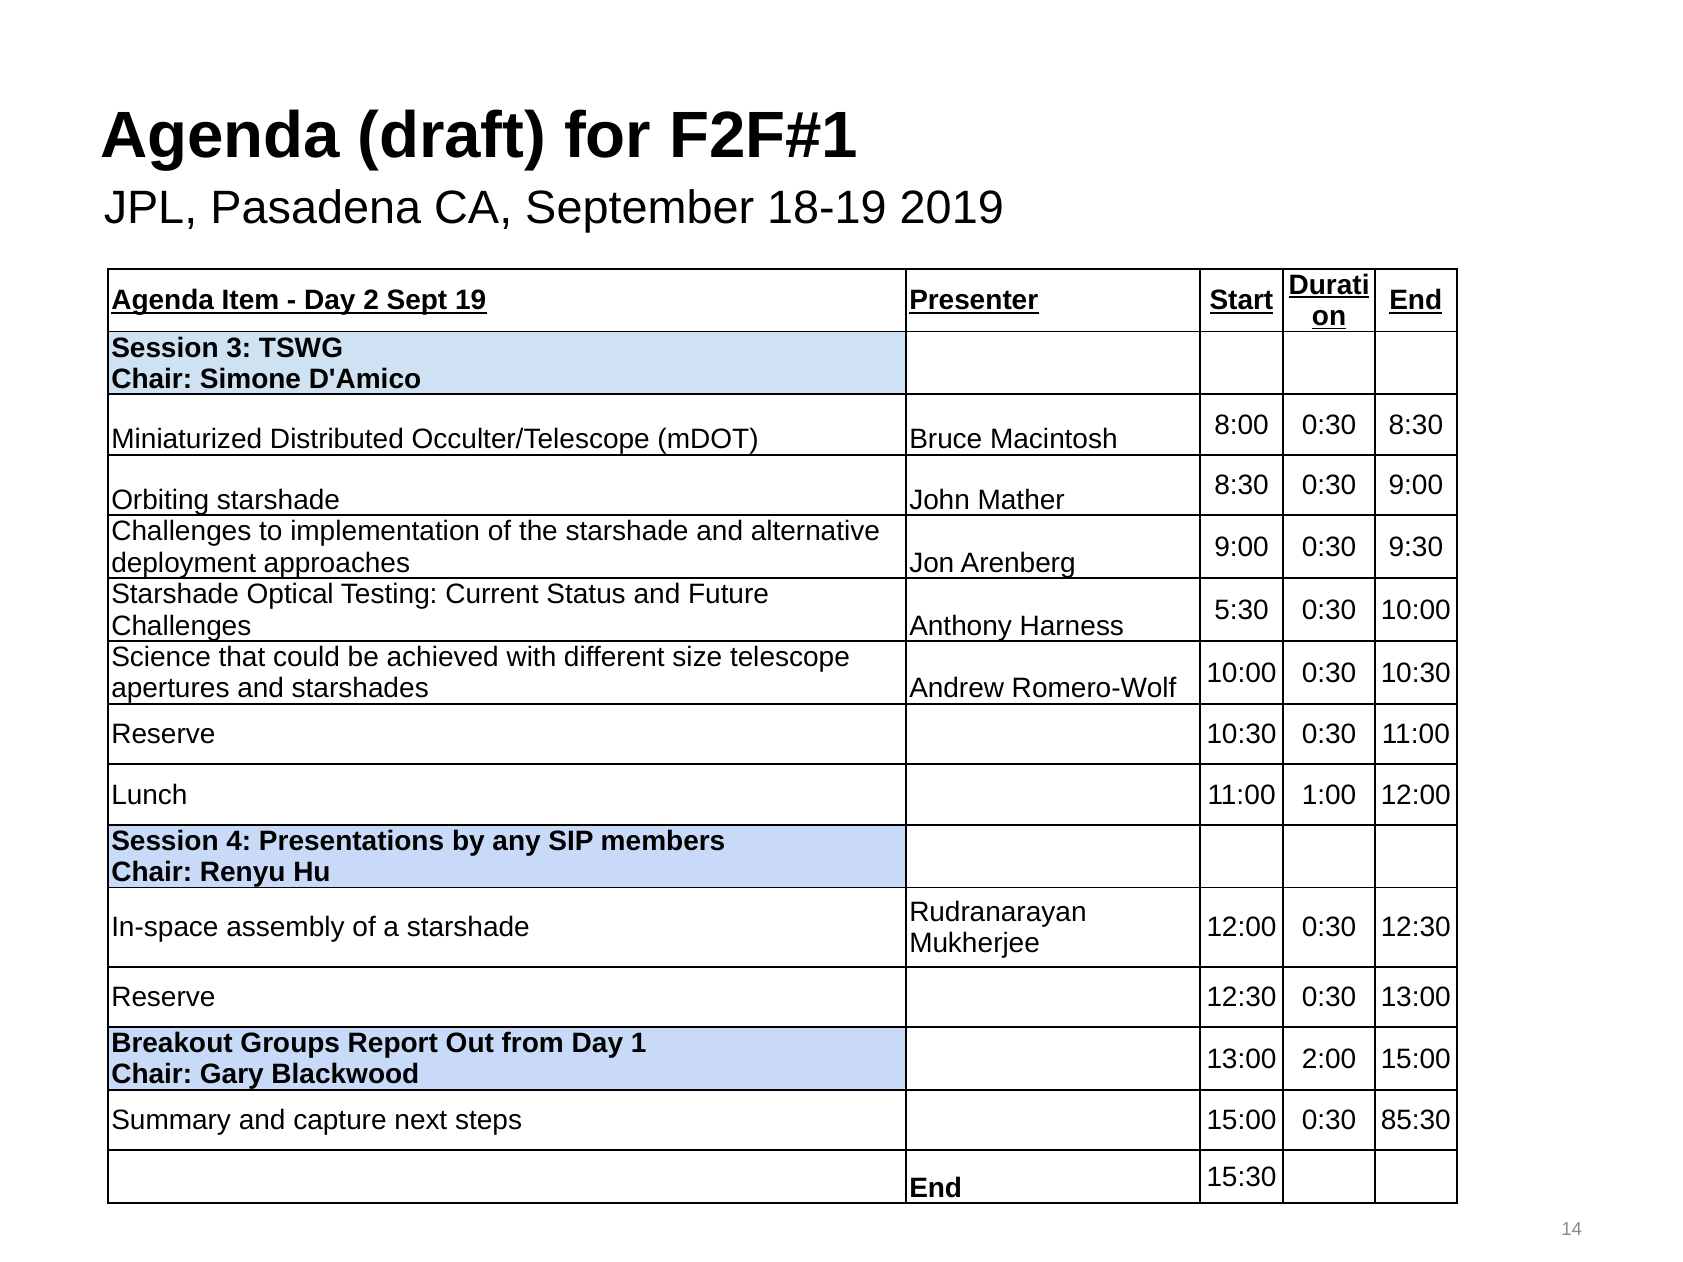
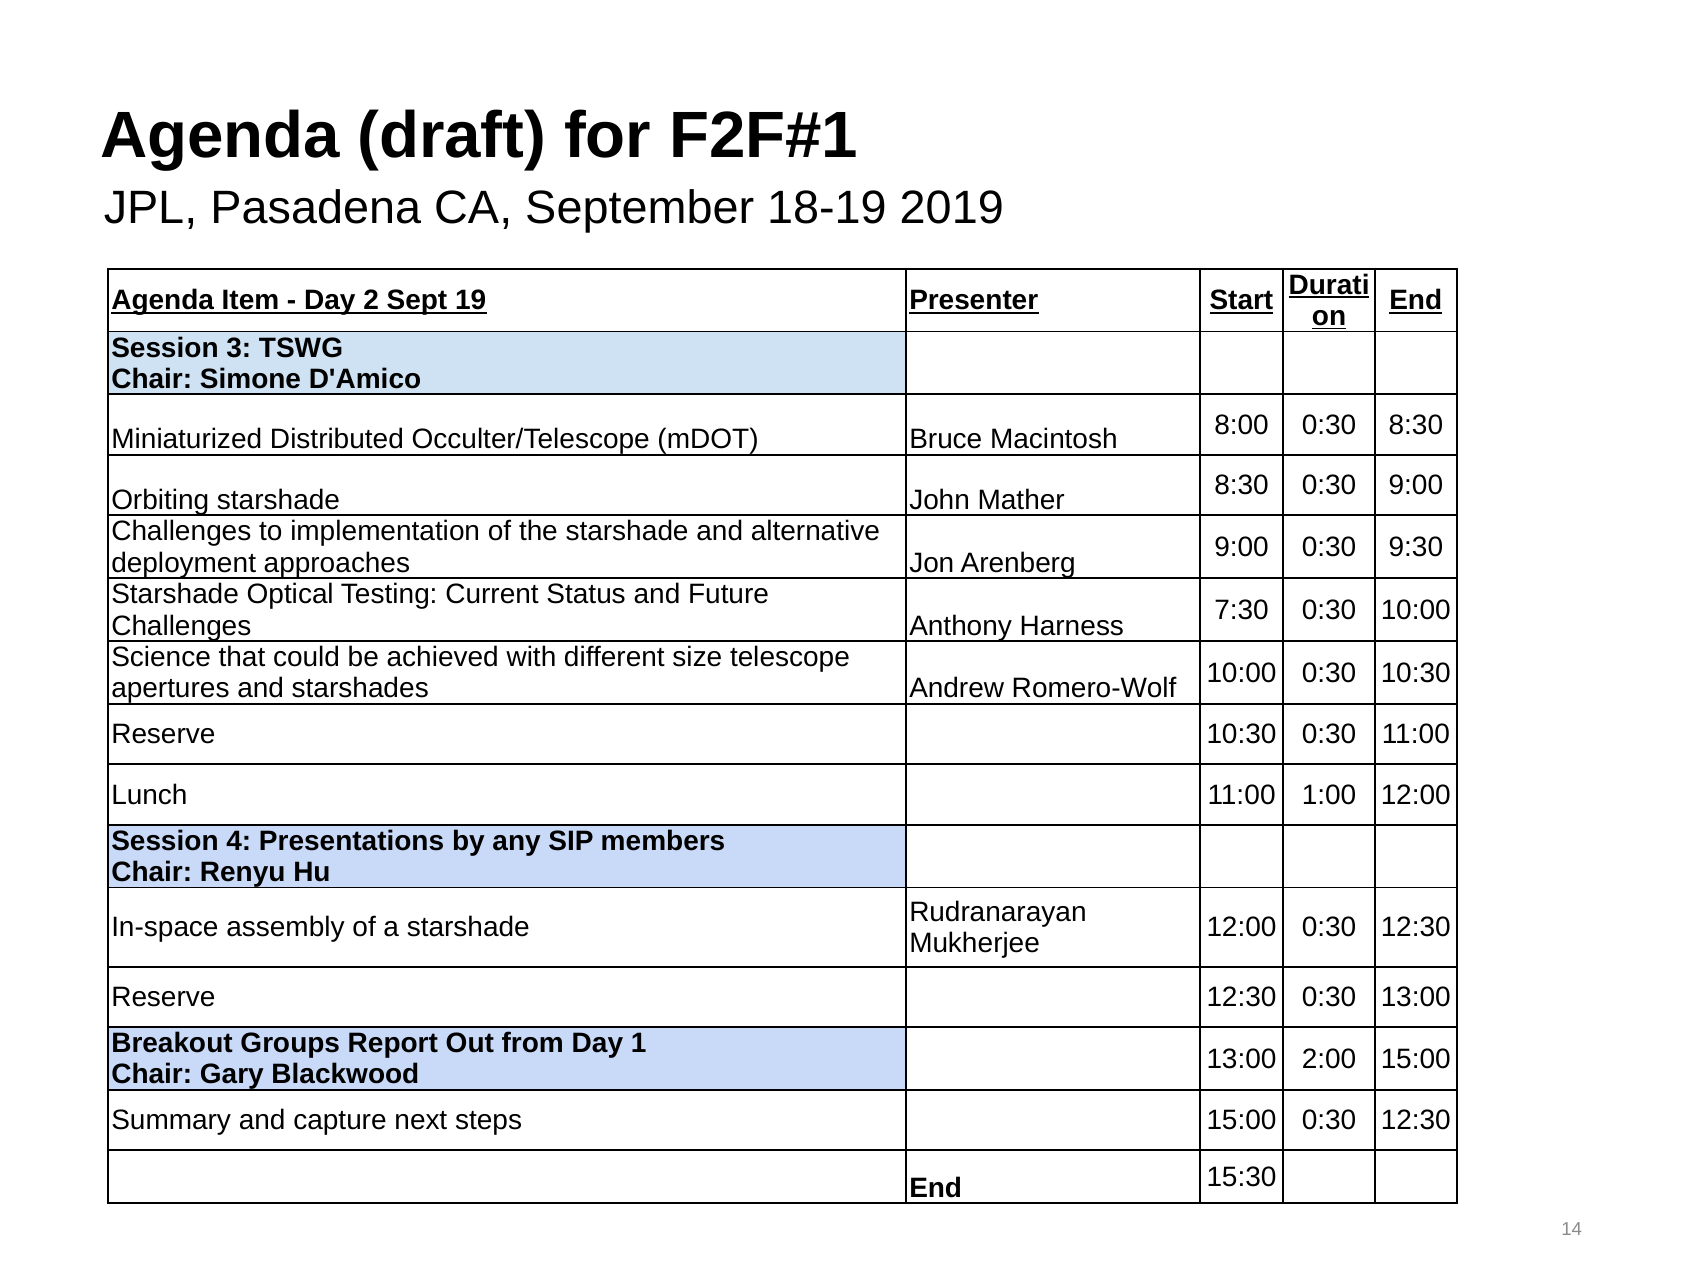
5:30: 5:30 -> 7:30
15:00 0:30 85:30: 85:30 -> 12:30
